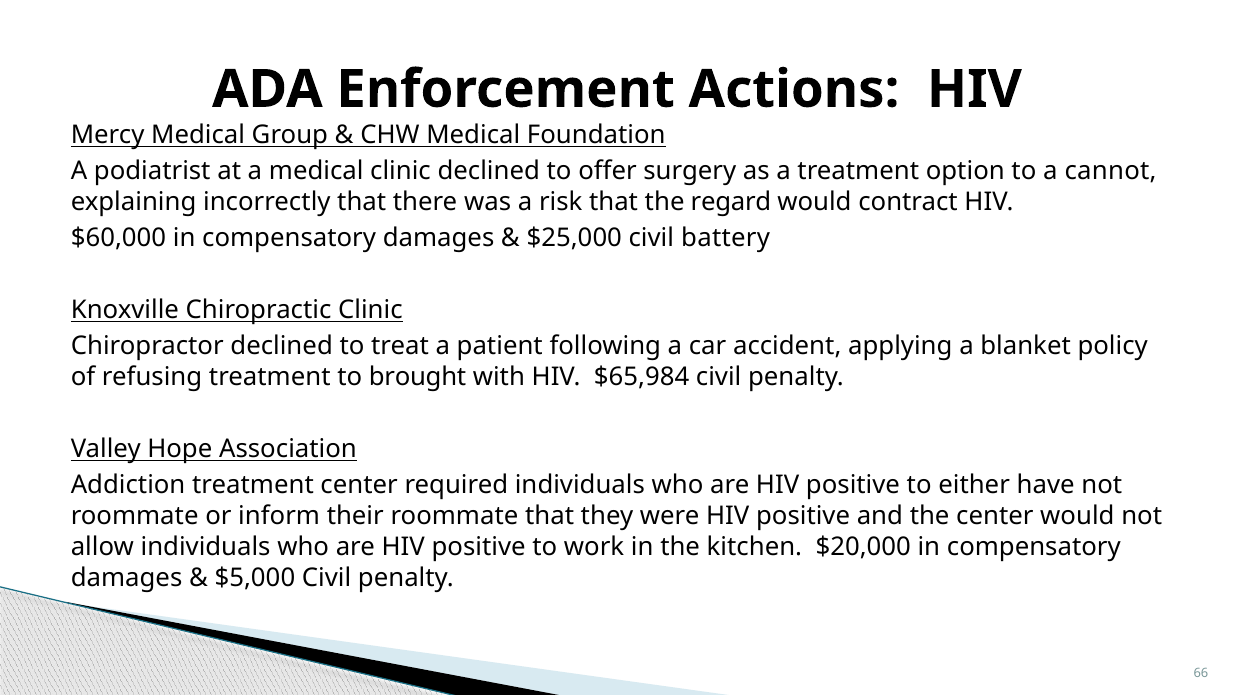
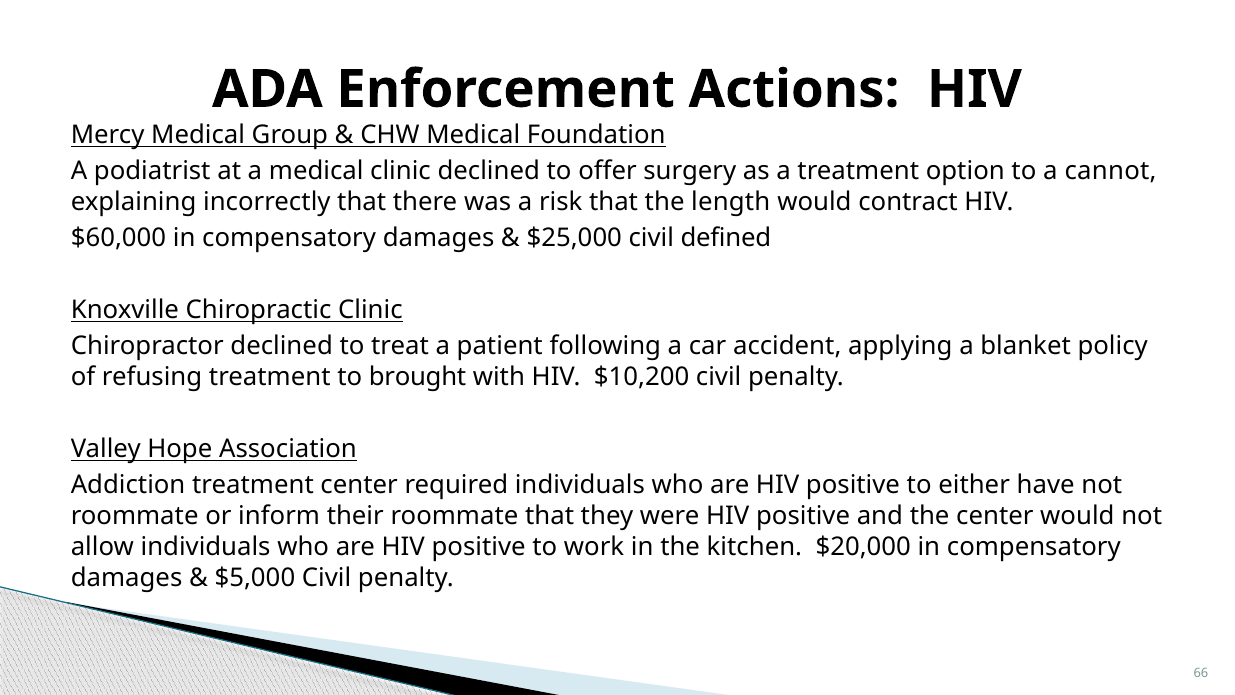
regard: regard -> length
battery: battery -> defined
$65,984: $65,984 -> $10,200
